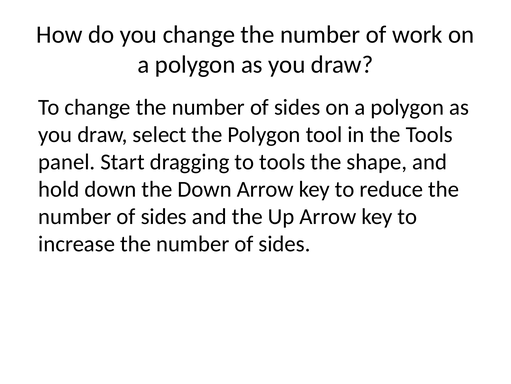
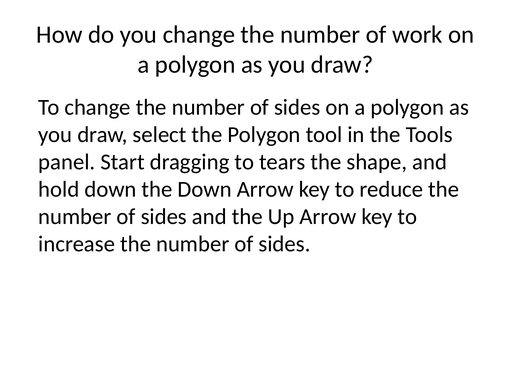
to tools: tools -> tears
